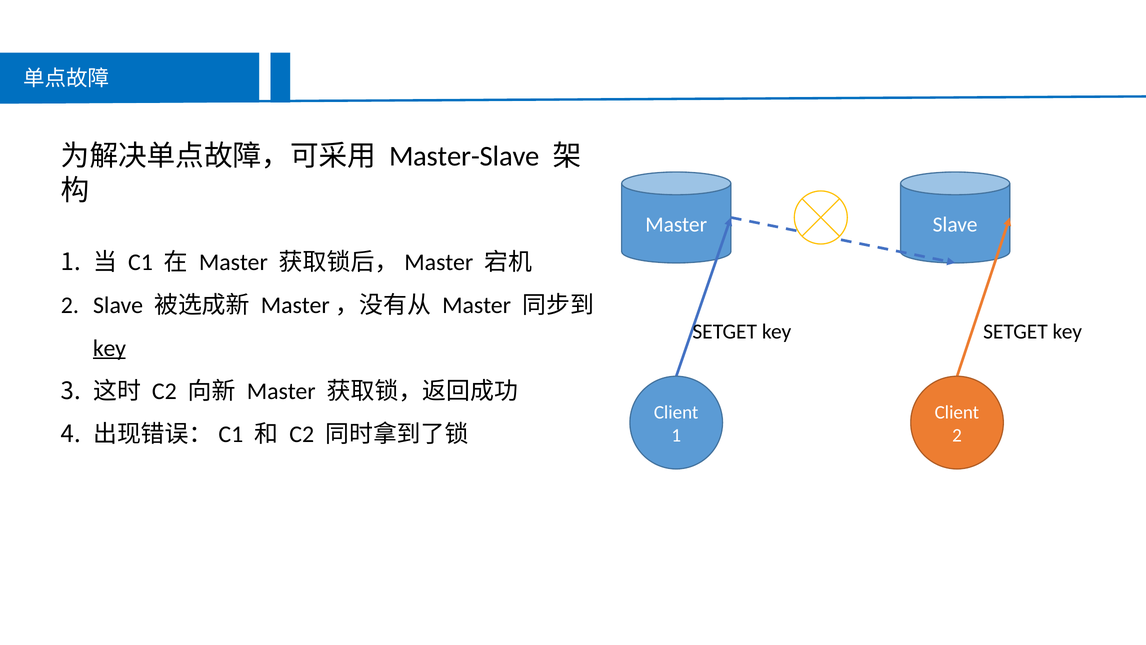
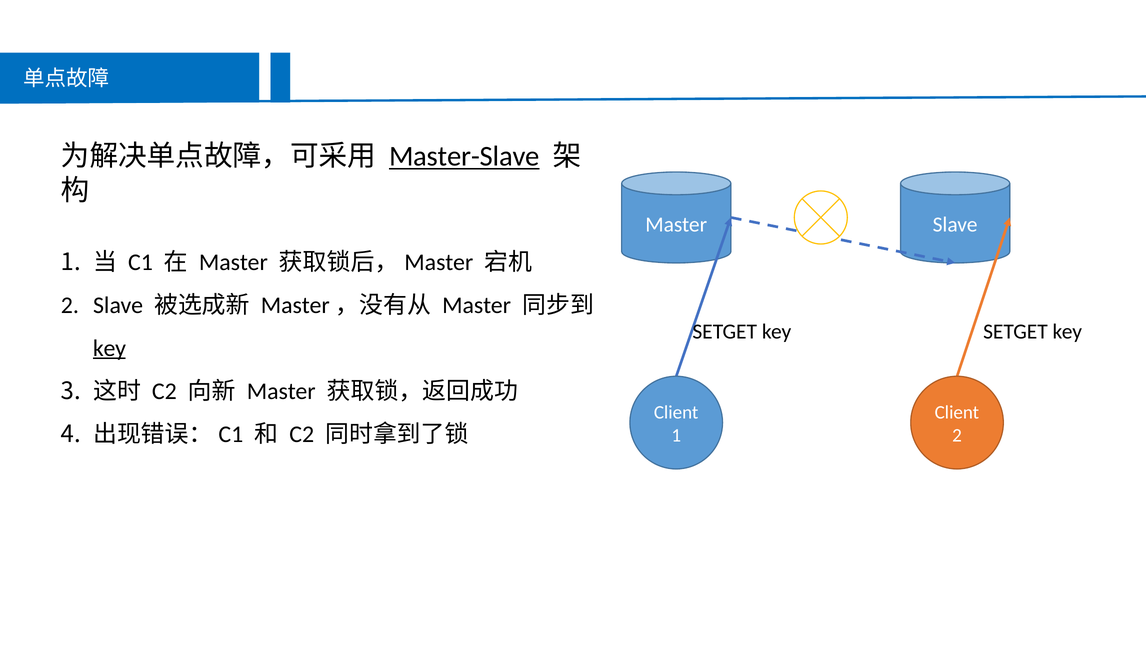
Master-Slave underline: none -> present
